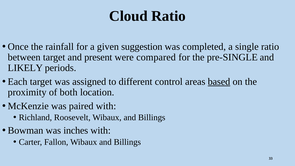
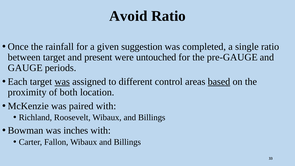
Cloud: Cloud -> Avoid
compared: compared -> untouched
pre-SINGLE: pre-SINGLE -> pre-GAUGE
LIKELY: LIKELY -> GAUGE
was at (62, 82) underline: none -> present
